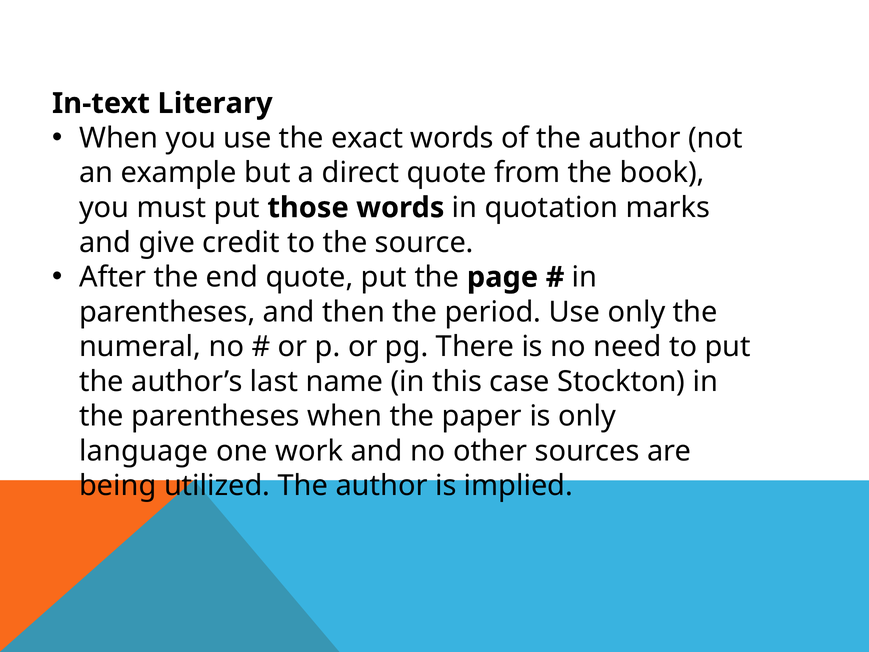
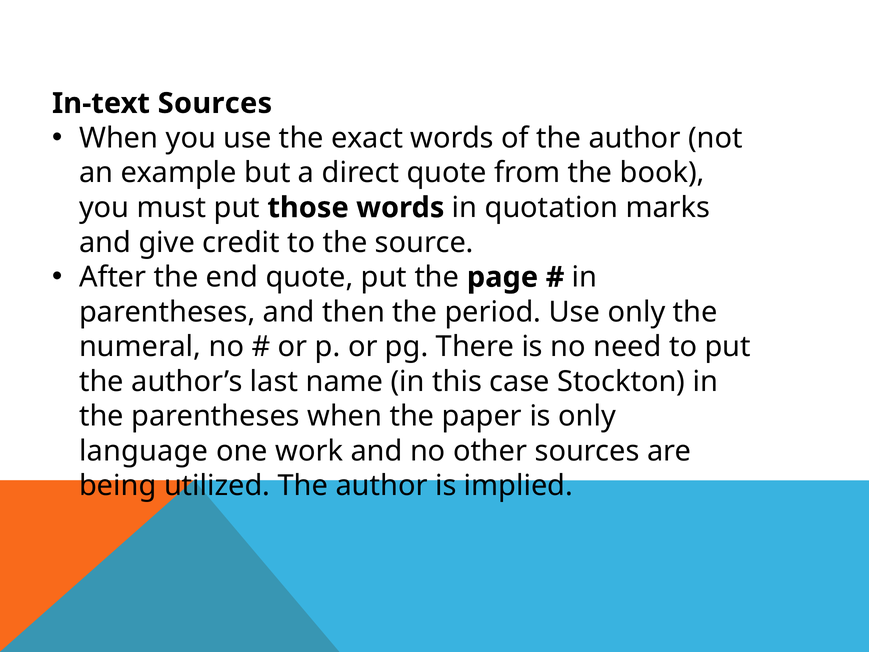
In-text Literary: Literary -> Sources
